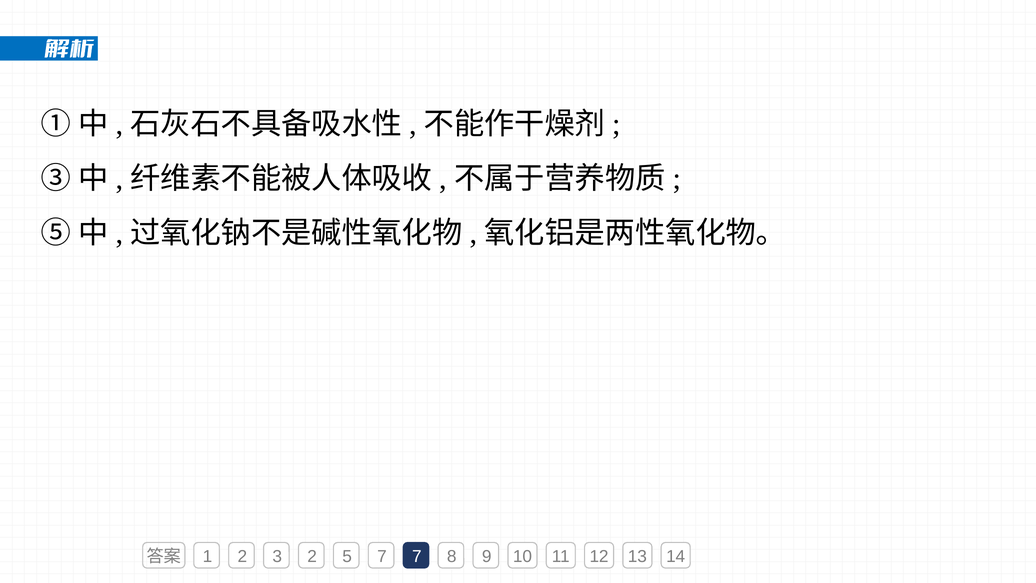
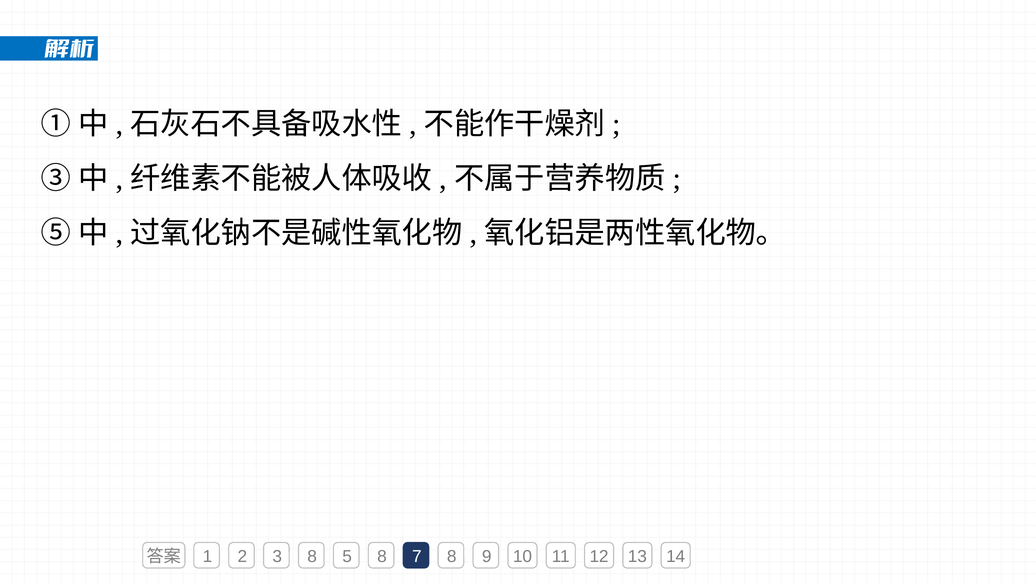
3 2: 2 -> 8
5 7: 7 -> 8
